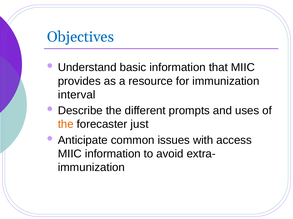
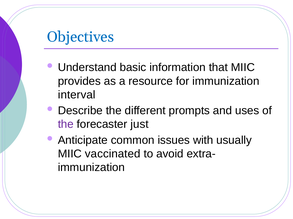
the at (66, 125) colour: orange -> purple
access: access -> usually
MIIC information: information -> vaccinated
